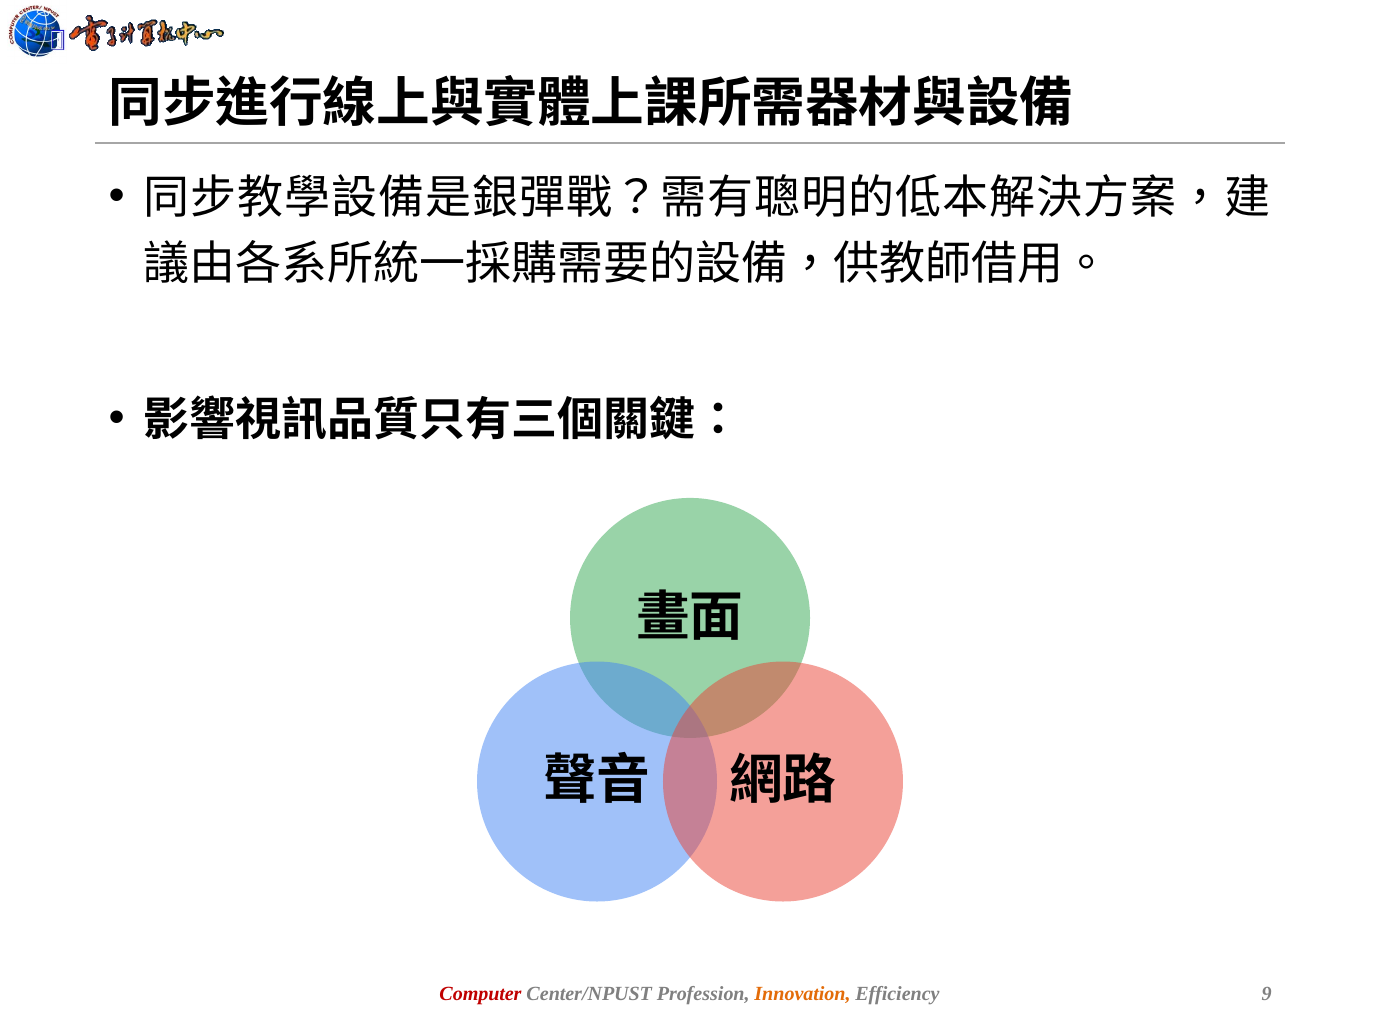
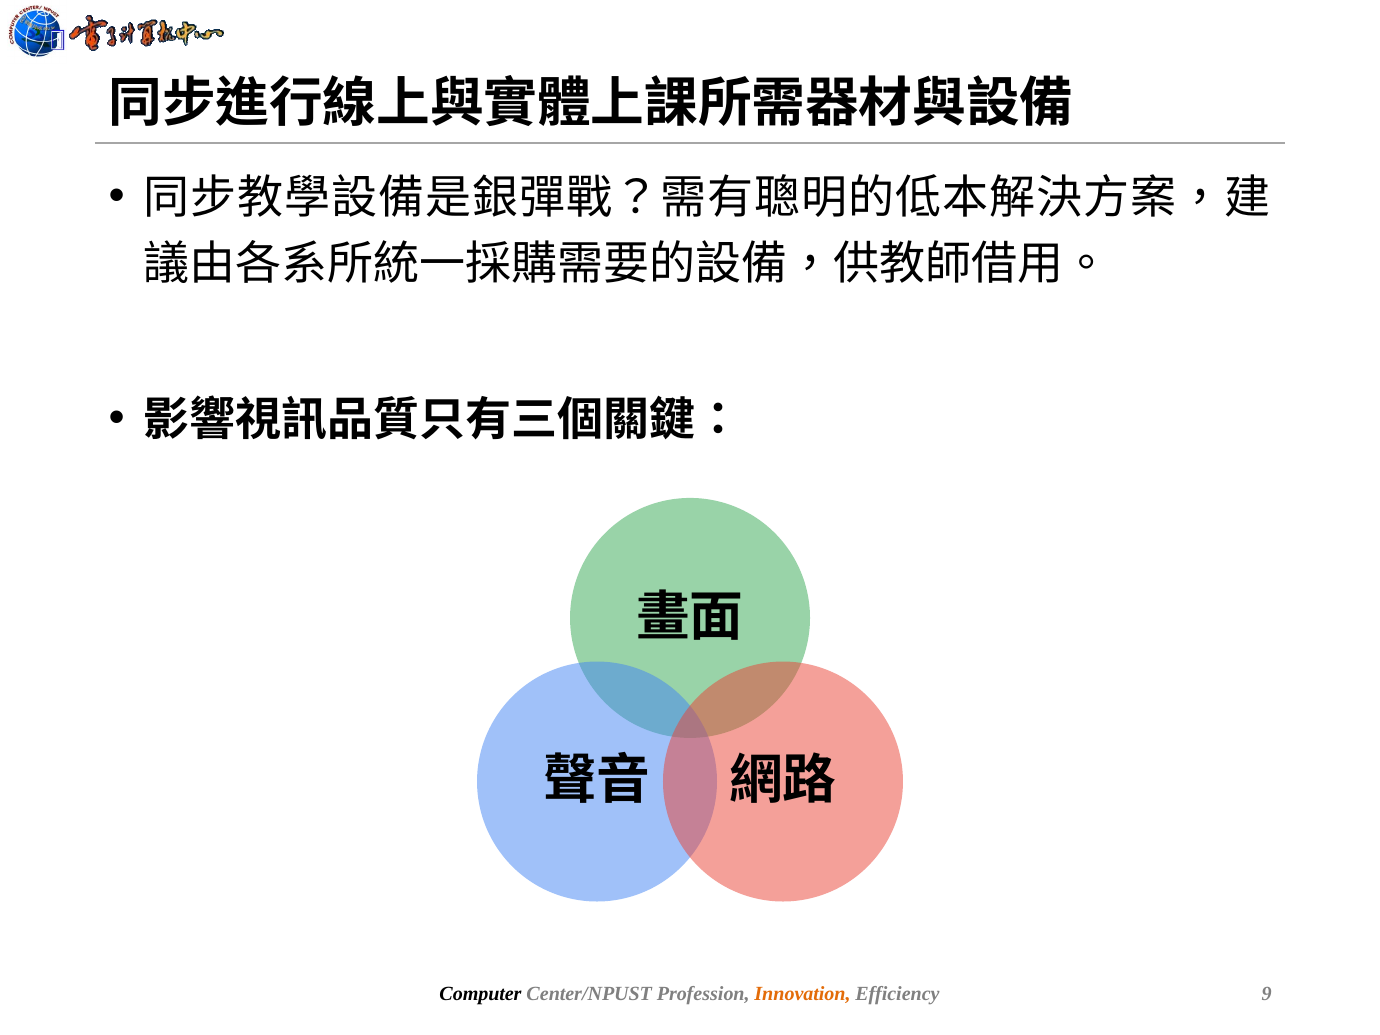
Computer colour: red -> black
